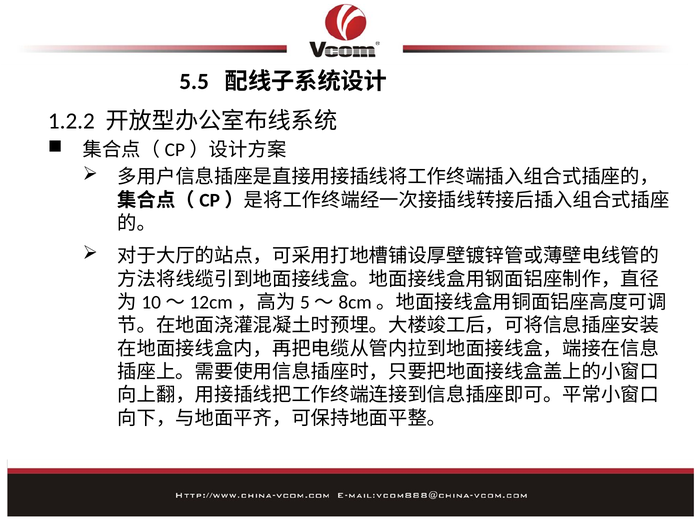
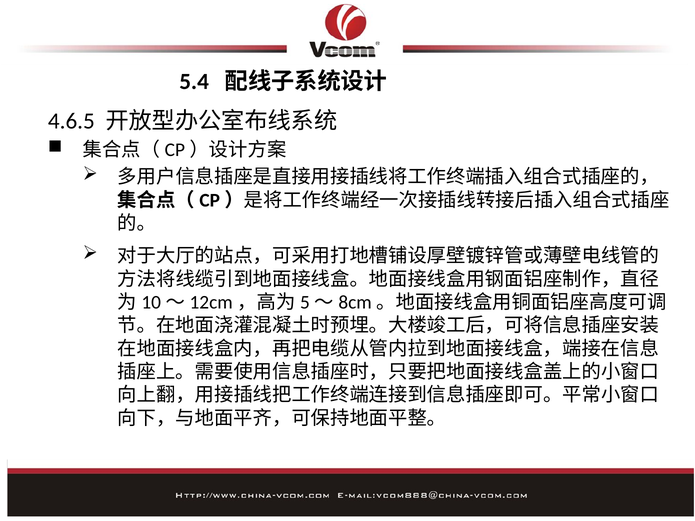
5.5: 5.5 -> 5.4
1.2.2: 1.2.2 -> 4.6.5
